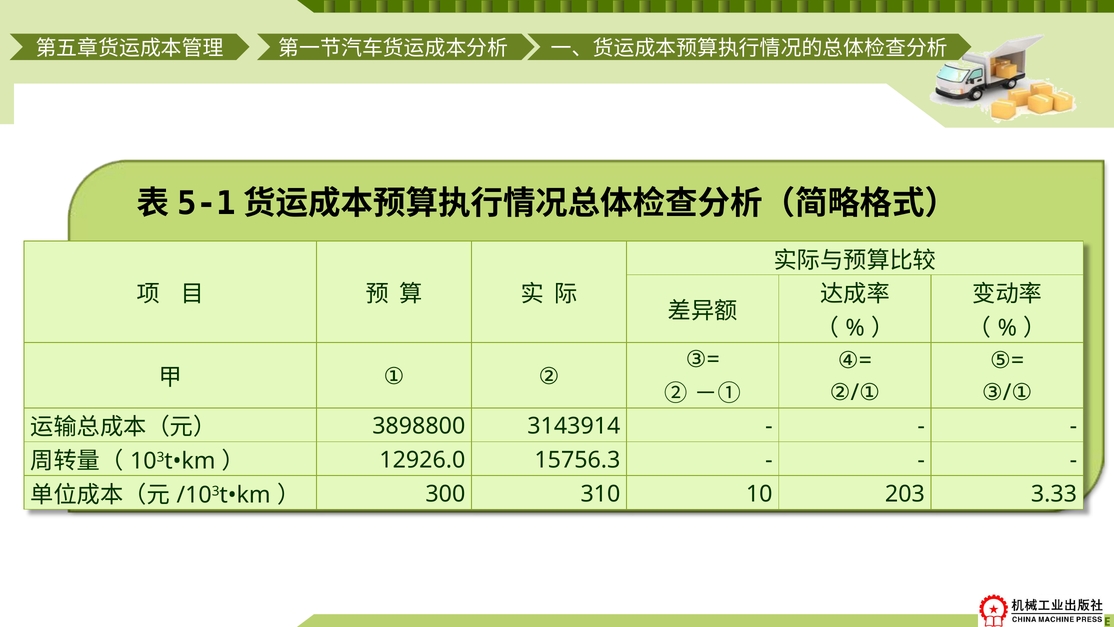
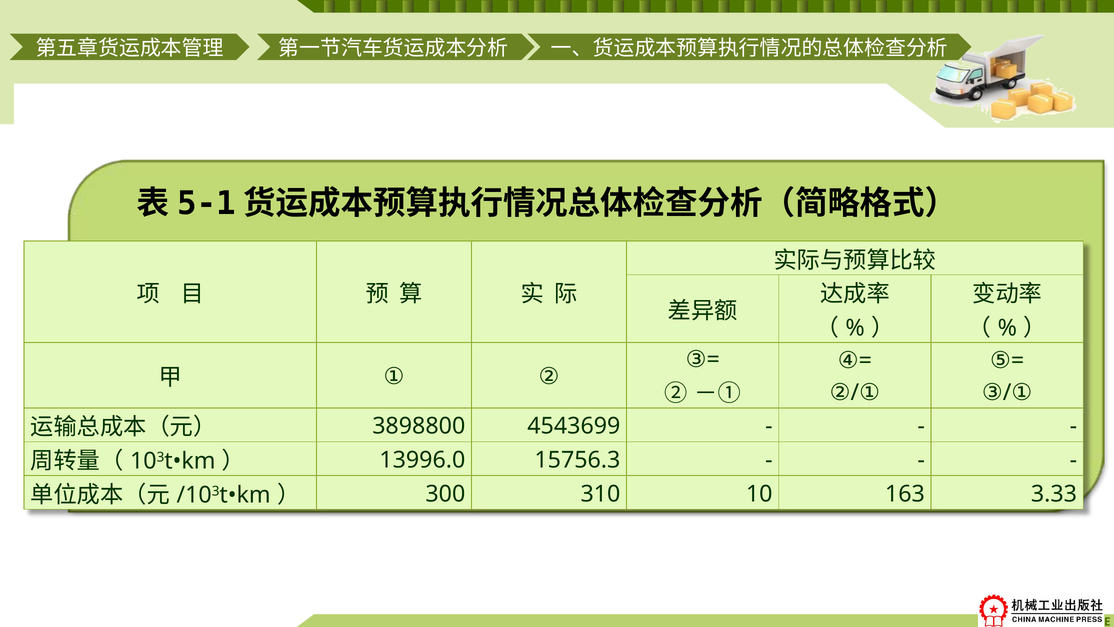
3143914: 3143914 -> 4543699
12926.0: 12926.0 -> 13996.0
203: 203 -> 163
